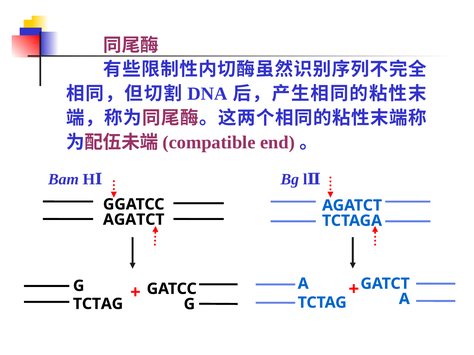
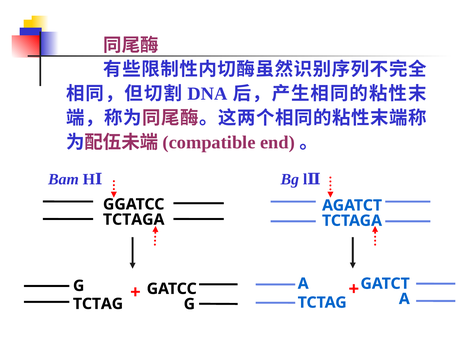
AGATCT at (134, 220): AGATCT -> TCTAGA
